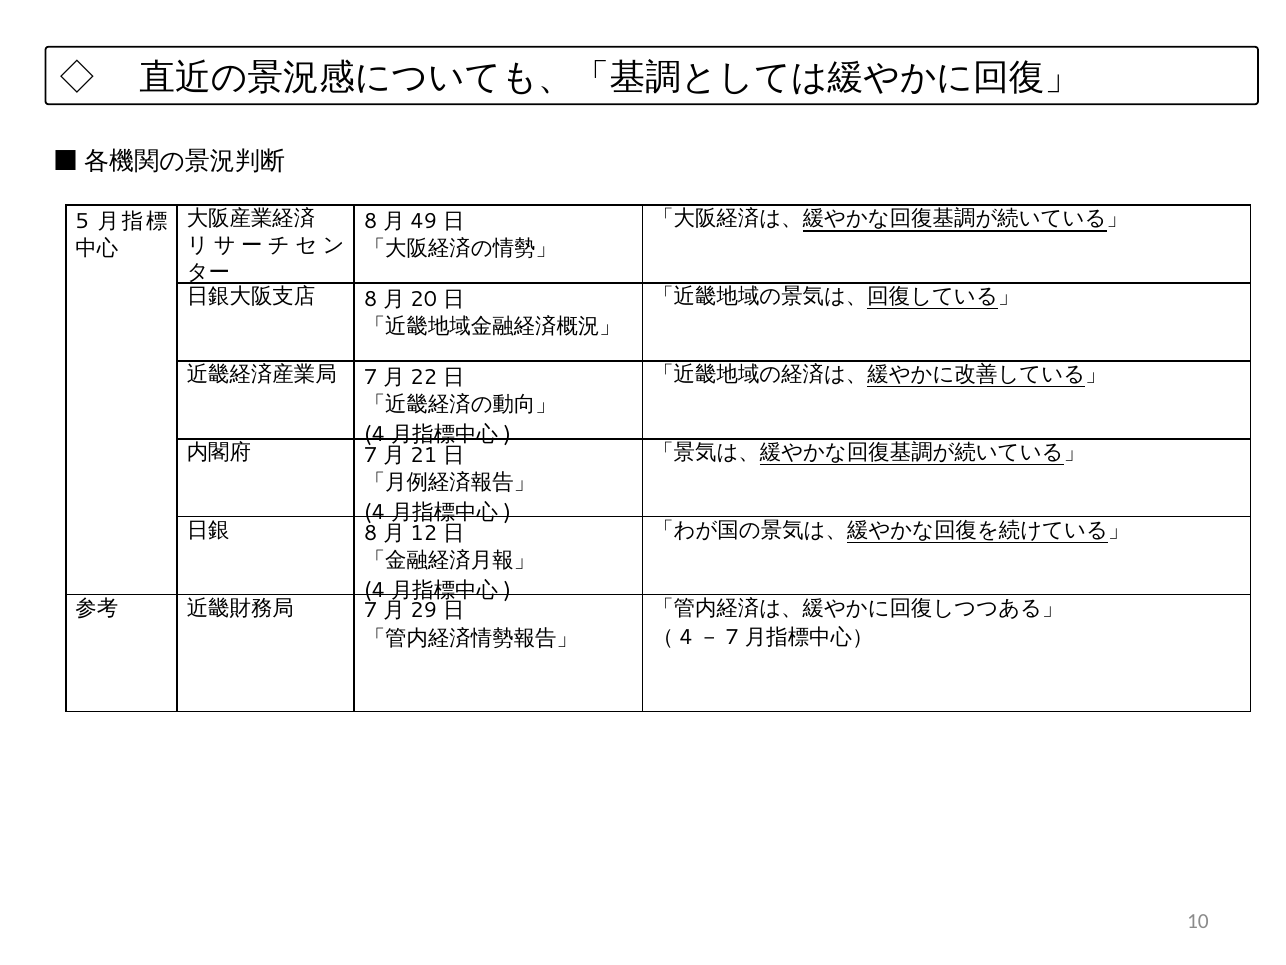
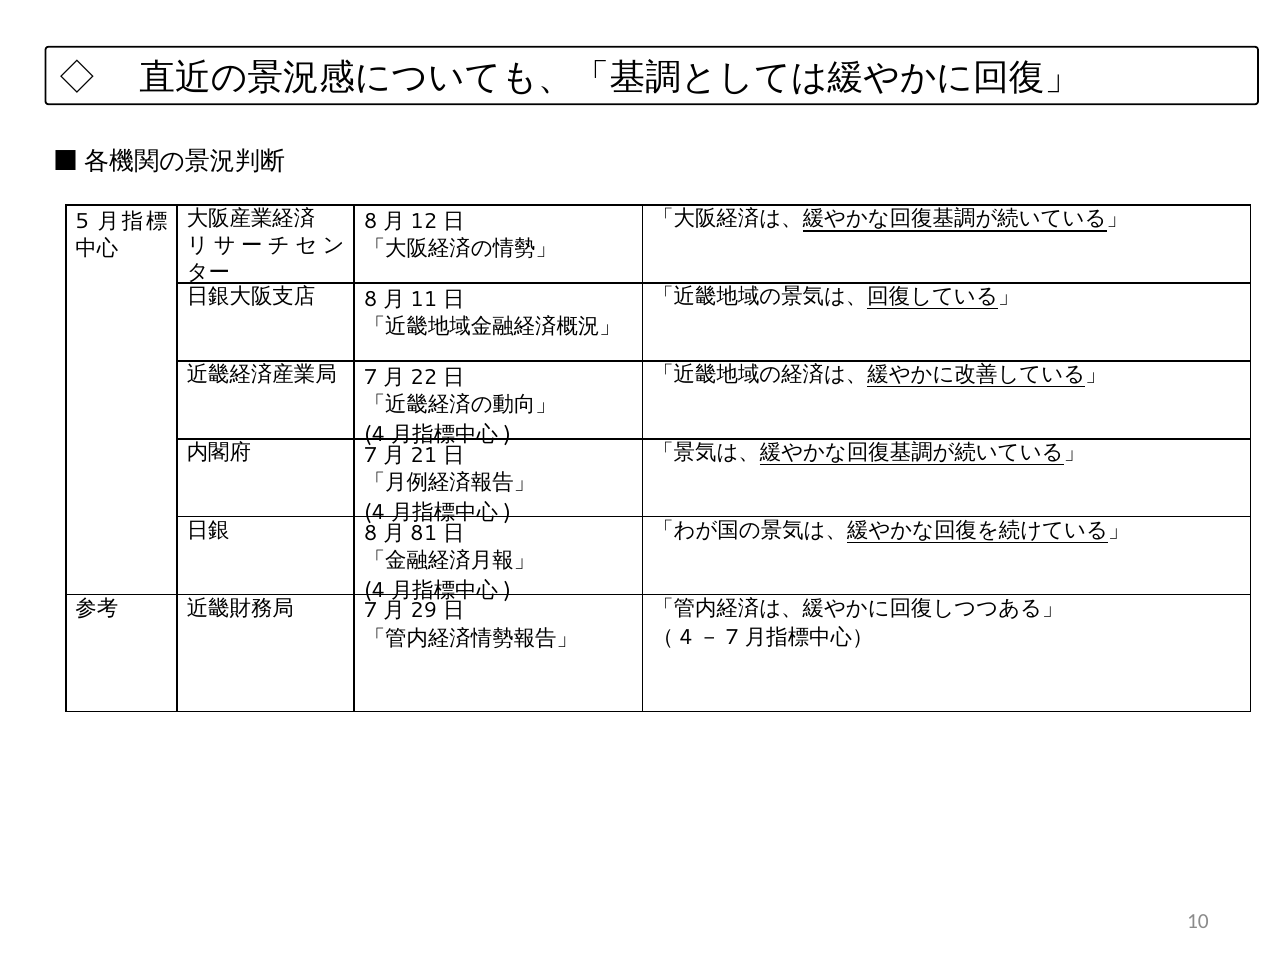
49: 49 -> 12
20: 20 -> 11
12: 12 -> 81
